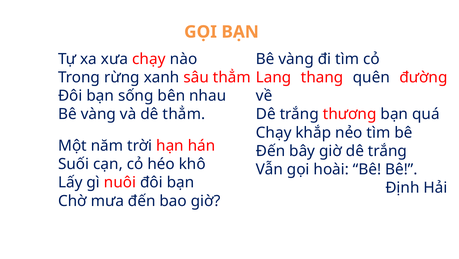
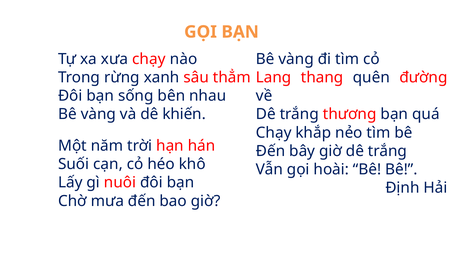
dê thẳm: thẳm -> khiến
